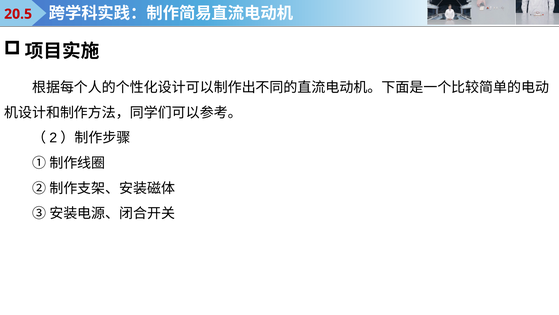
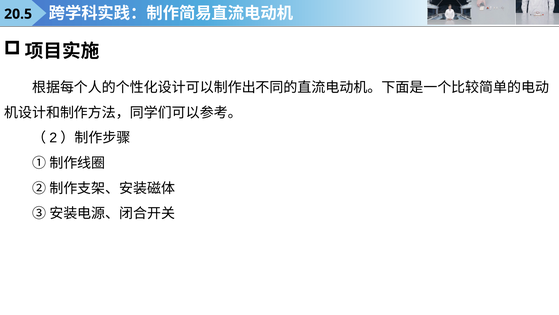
20.5 colour: red -> black
